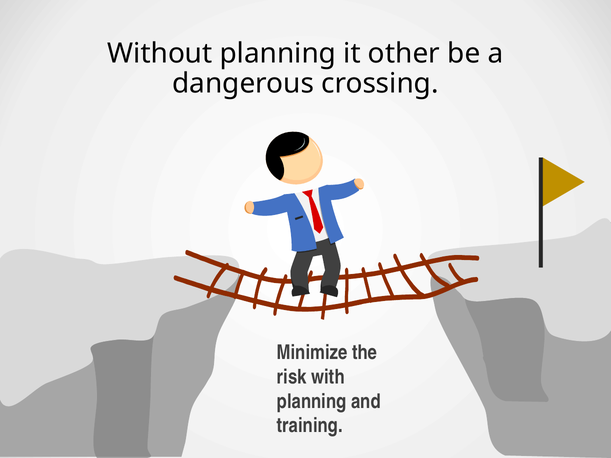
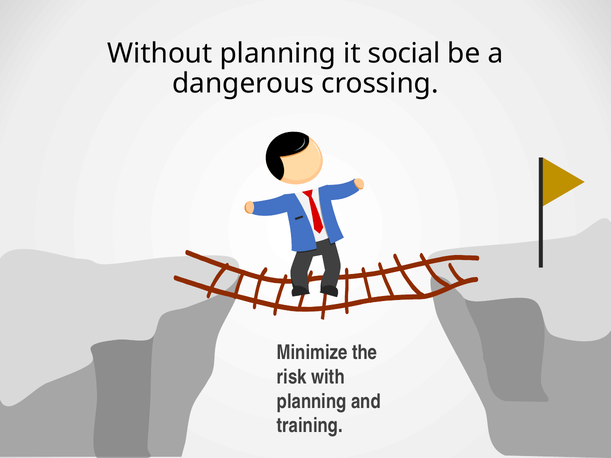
other: other -> social
